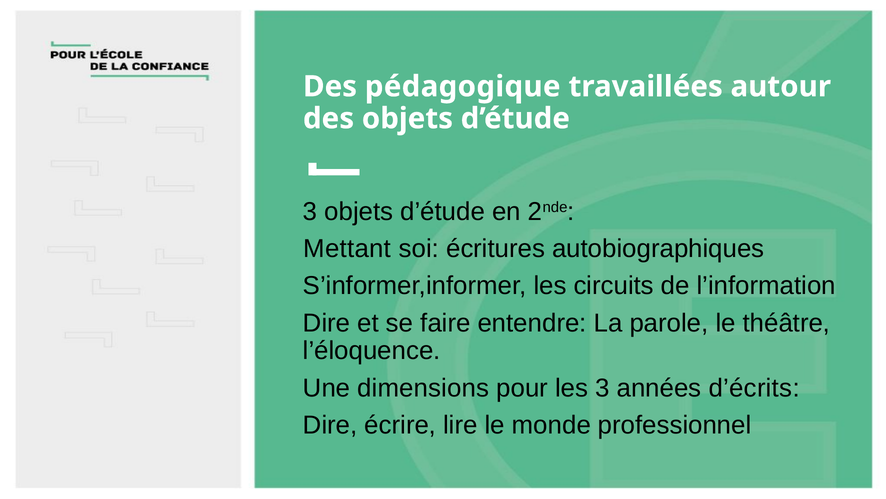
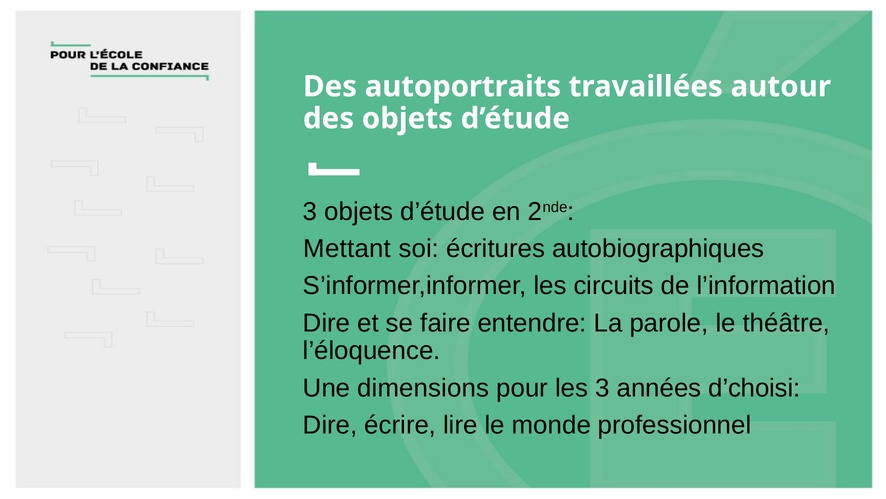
pédagogique: pédagogique -> autoportraits
d’écrits: d’écrits -> d’choisi
